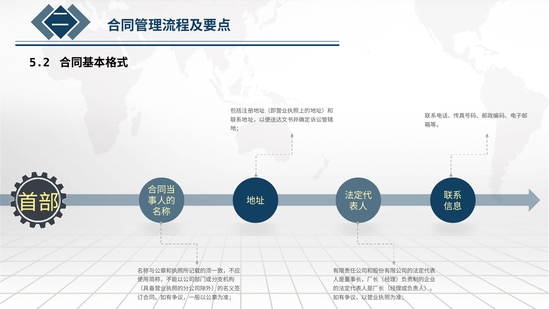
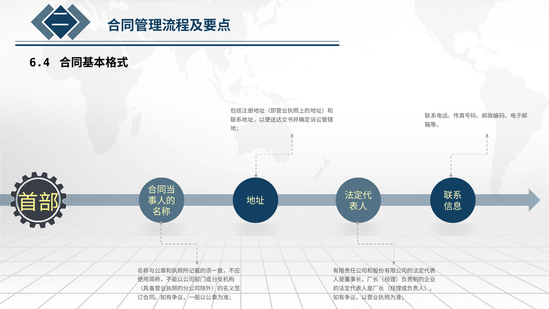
5.2: 5.2 -> 6.4
